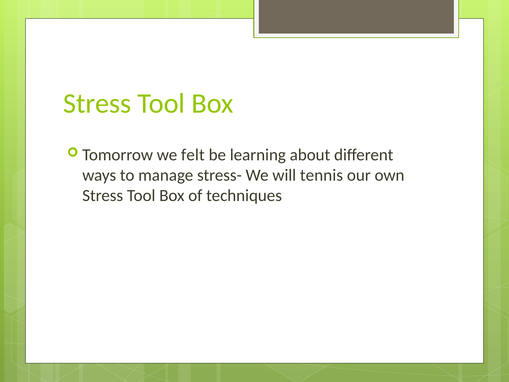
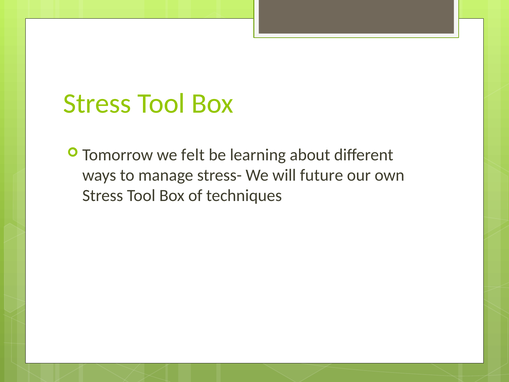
tennis: tennis -> future
